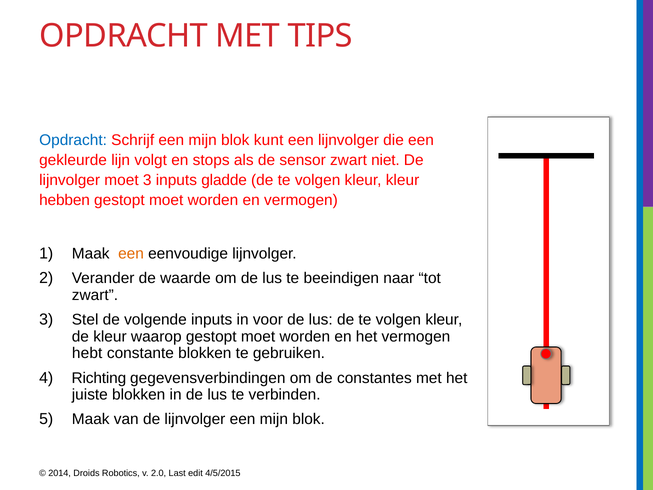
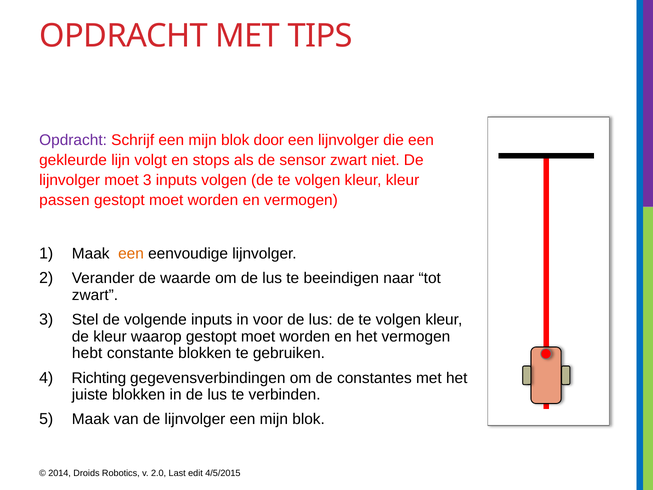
Opdracht at (73, 140) colour: blue -> purple
kunt: kunt -> door
inputs gladde: gladde -> volgen
hebben: hebben -> passen
